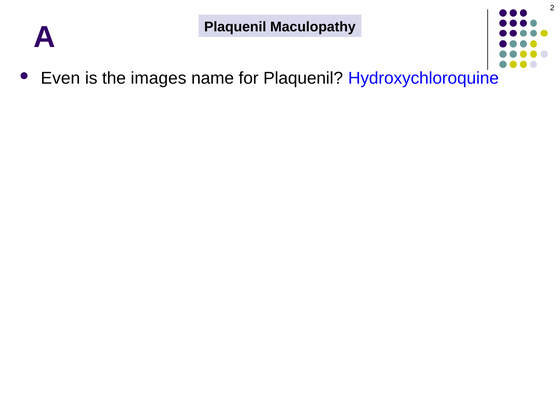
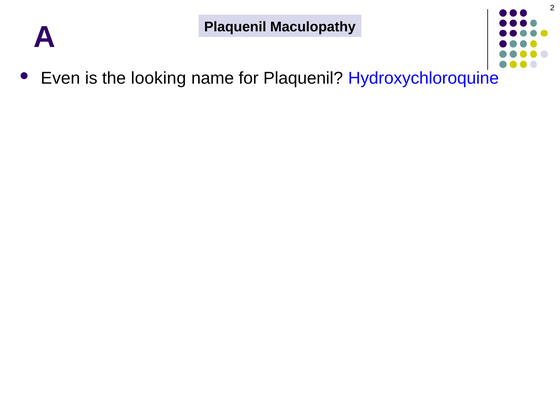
images: images -> looking
